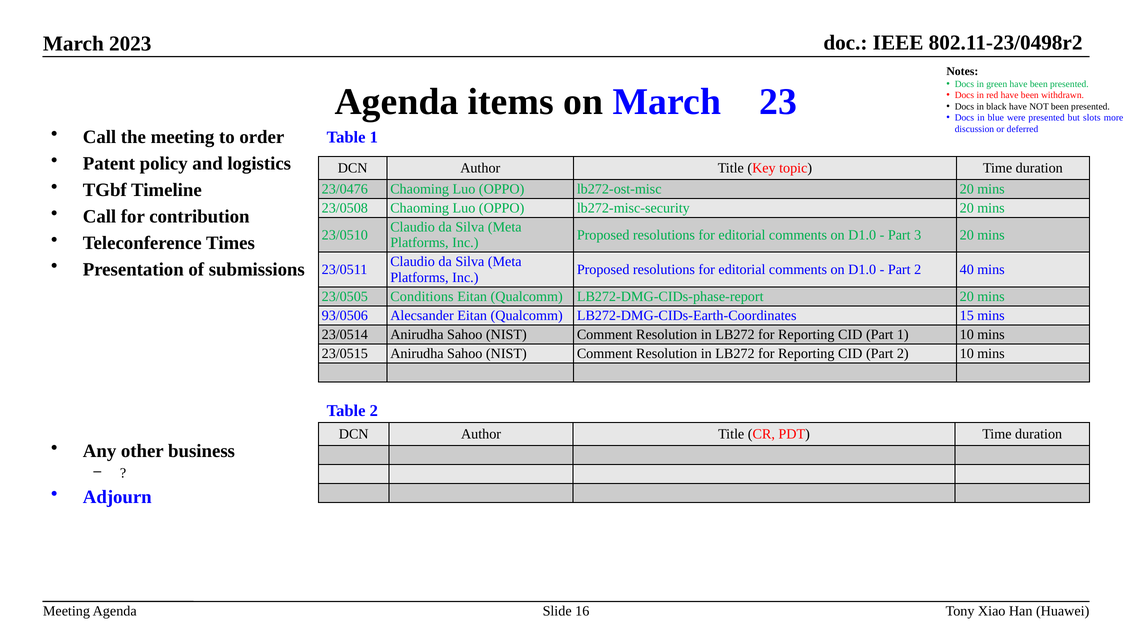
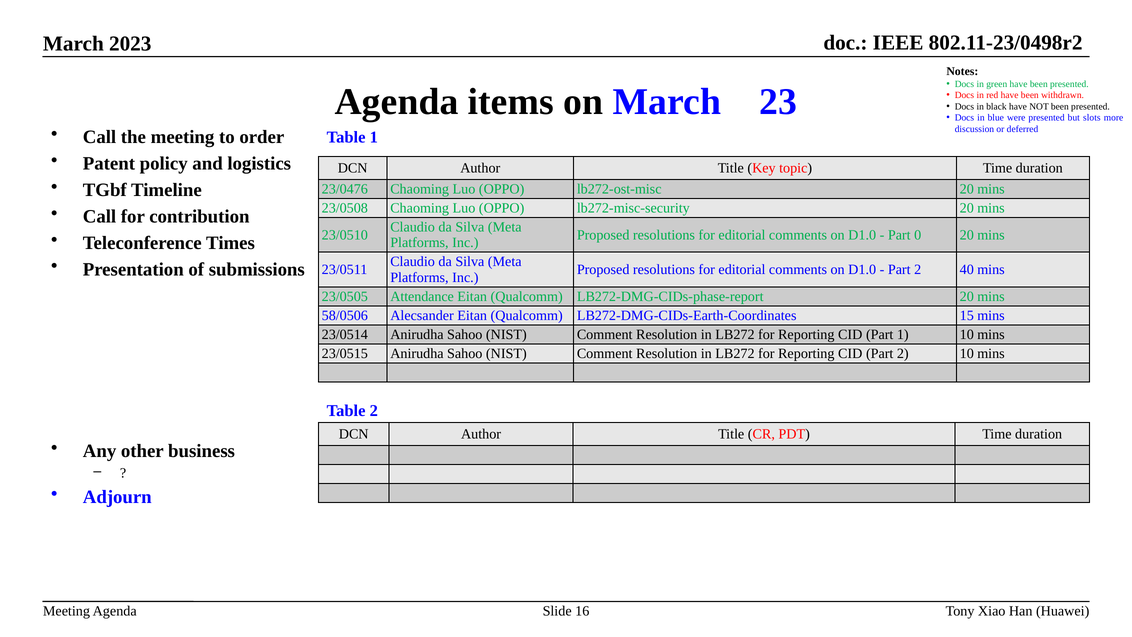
3: 3 -> 0
Conditions: Conditions -> Attendance
93/0506: 93/0506 -> 58/0506
